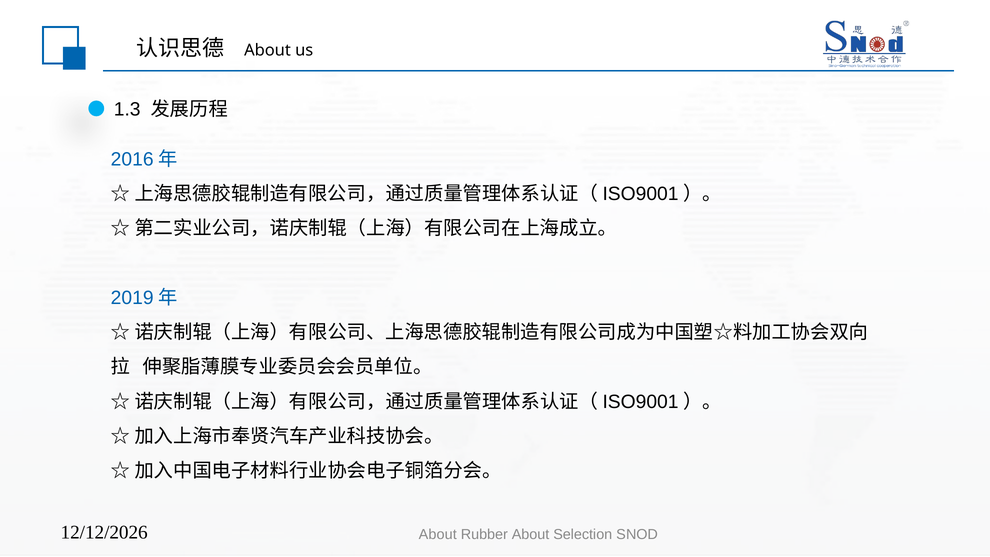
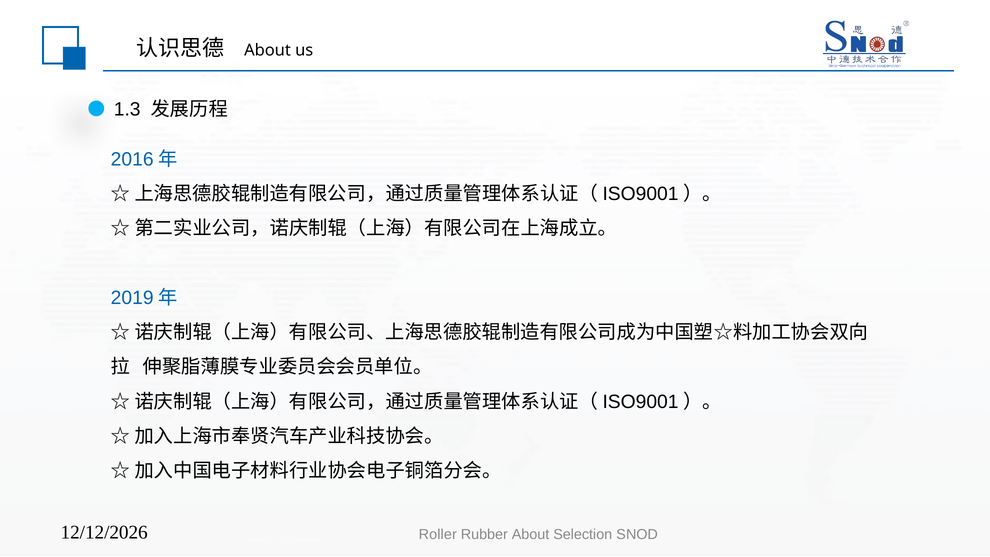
About at (438, 535): About -> Roller
